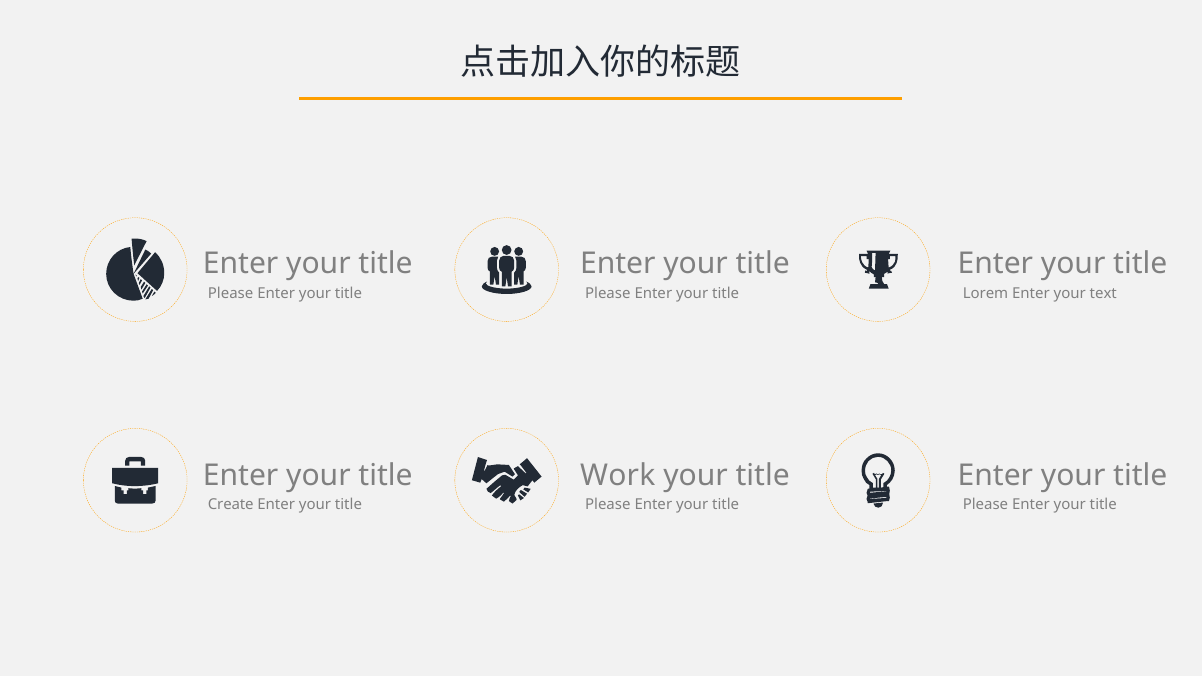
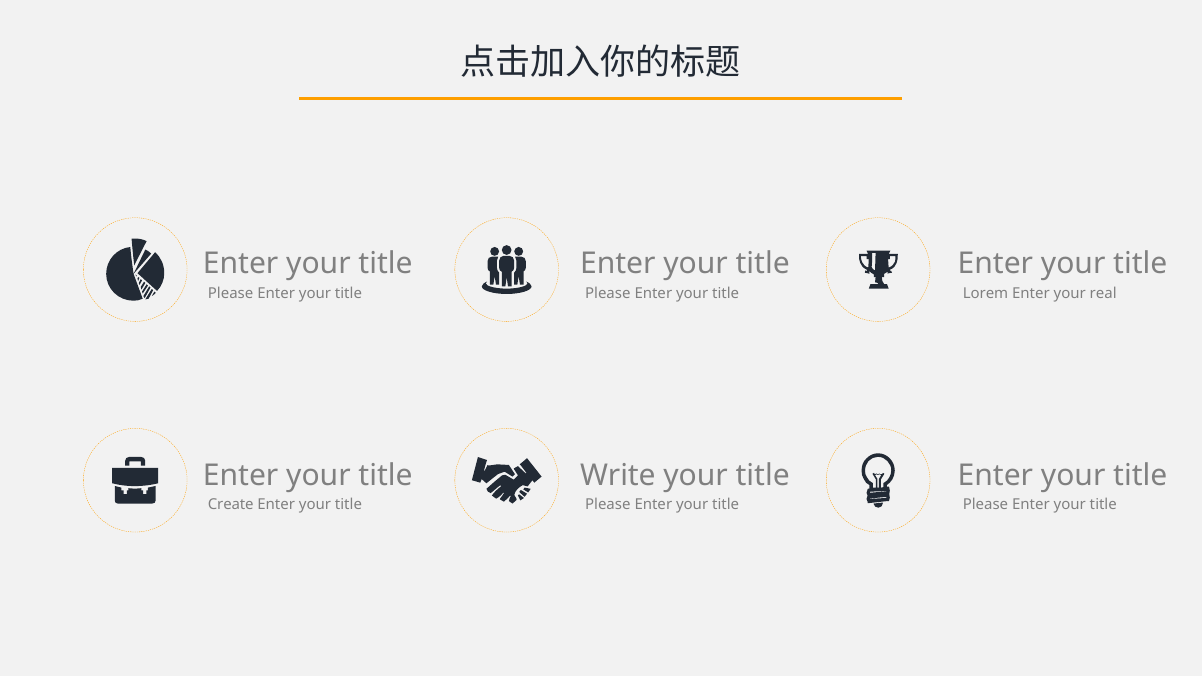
text: text -> real
Work: Work -> Write
